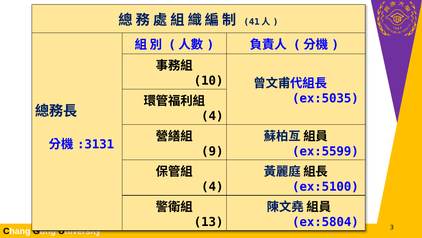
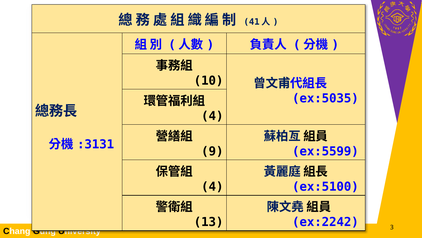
ex:5804: ex:5804 -> ex:2242
